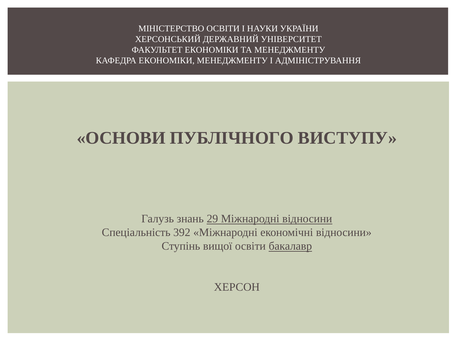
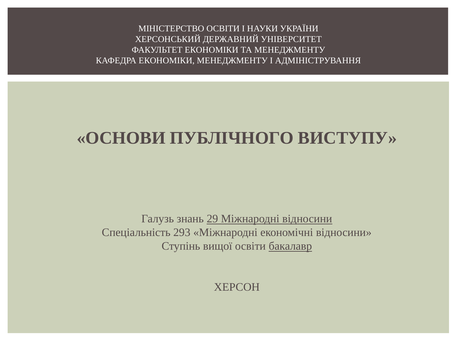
392: 392 -> 293
